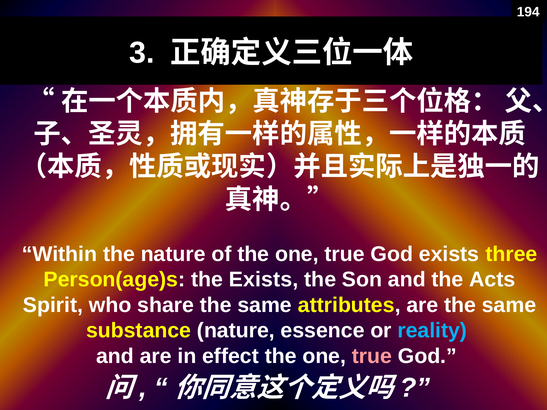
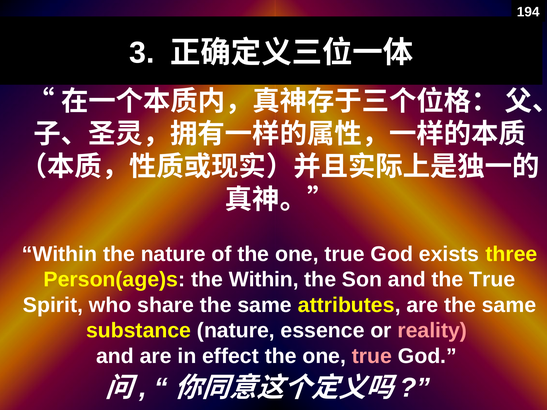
the Exists: Exists -> Within
the Acts: Acts -> True
reality colour: light blue -> pink
